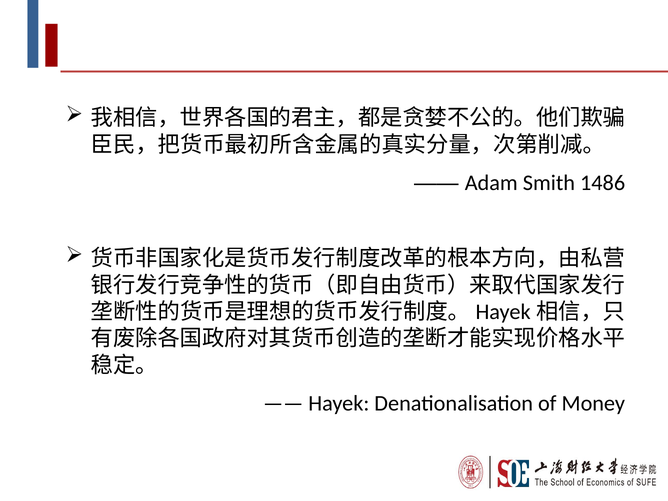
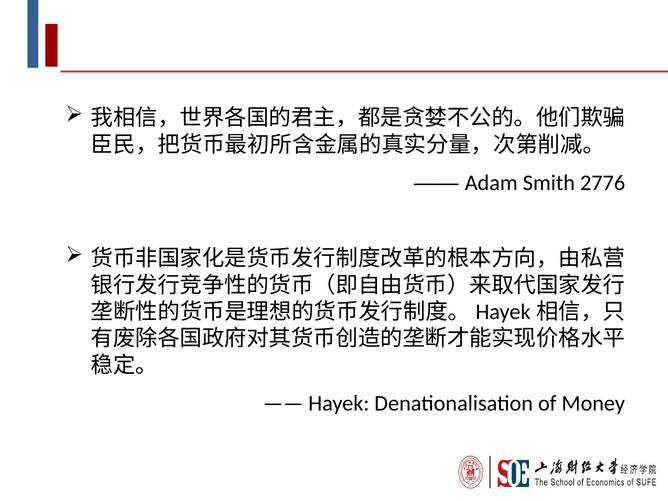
1486: 1486 -> 2776
